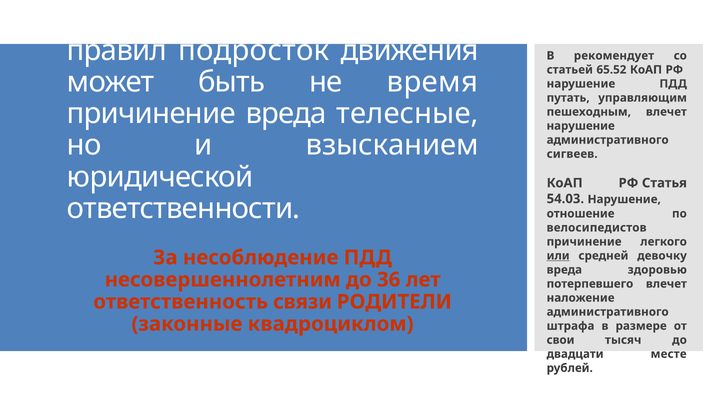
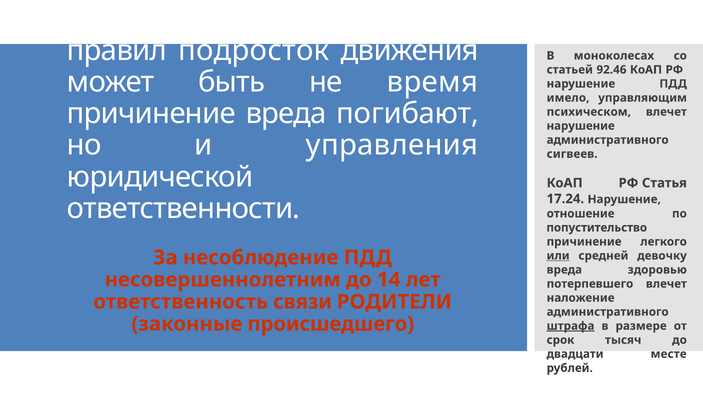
рекомендует: рекомендует -> моноколесах
65.52: 65.52 -> 92.46
путать: путать -> имело
телесные: телесные -> погибают
пешеходным: пешеходным -> психическом
взысканием: взысканием -> управления
54.03: 54.03 -> 17.24
велосипедистов: велосипедистов -> попустительство
36: 36 -> 14
квадроциклом: квадроциклом -> происшедшего
штрафа underline: none -> present
свои: свои -> срок
